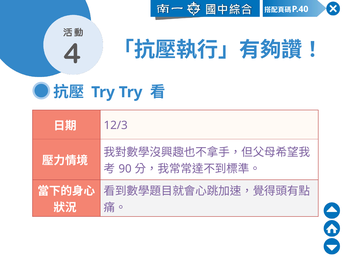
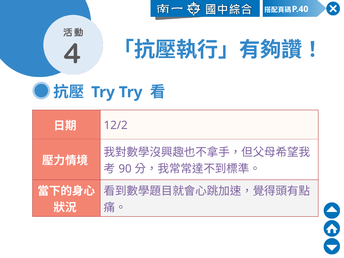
12/3: 12/3 -> 12/2
